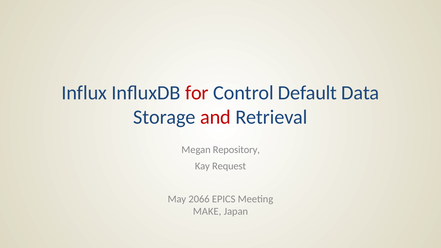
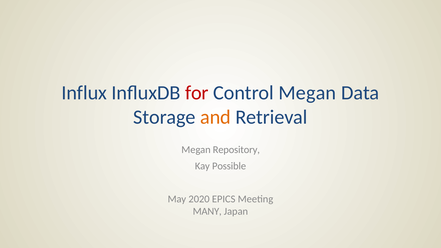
Control Default: Default -> Megan
and colour: red -> orange
Request: Request -> Possible
2066: 2066 -> 2020
MAKE: MAKE -> MANY
